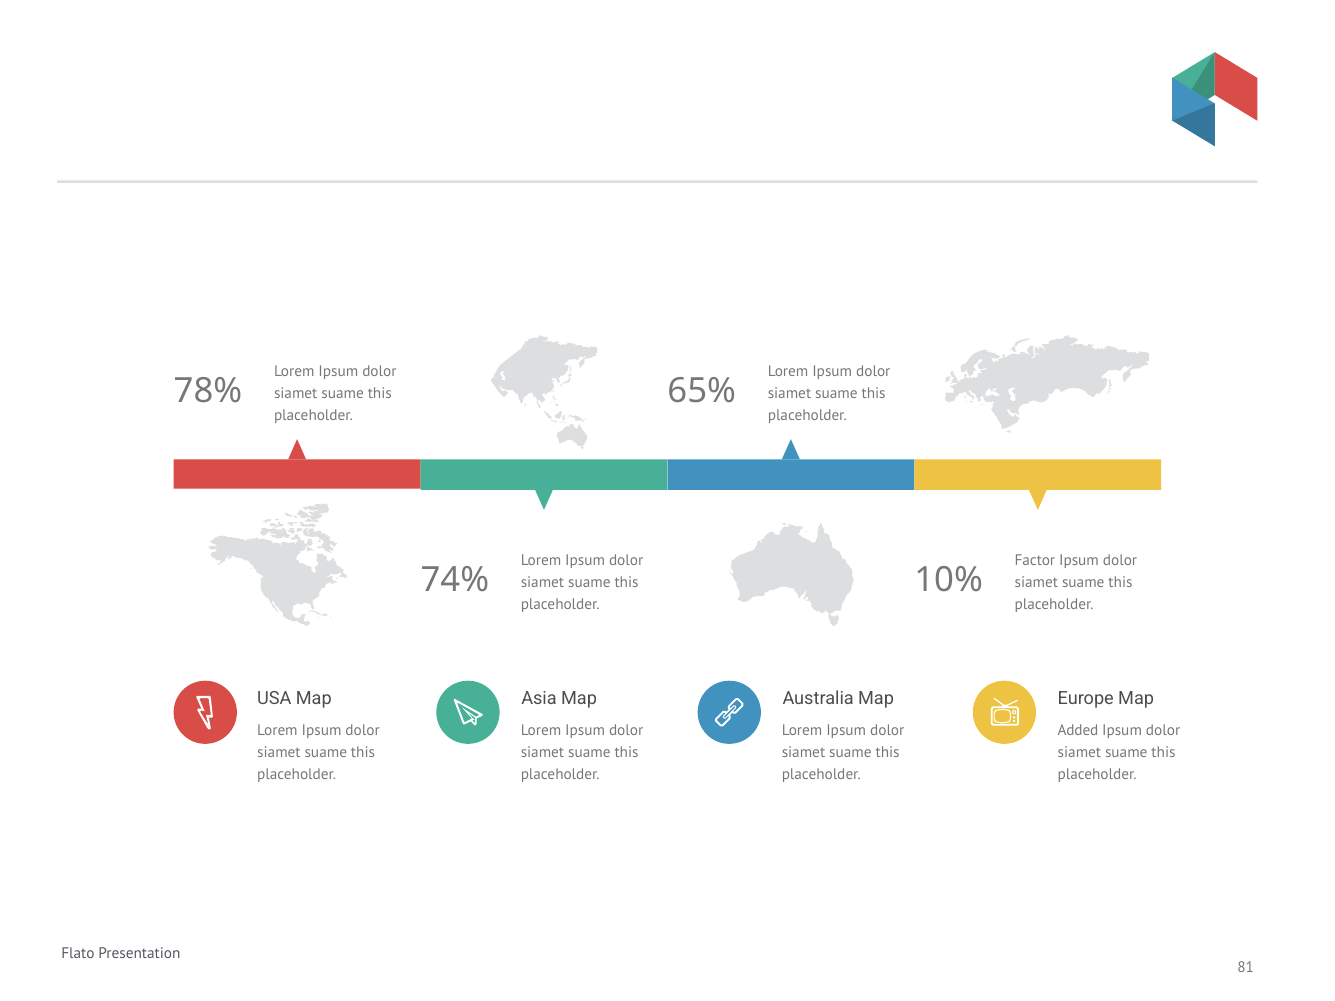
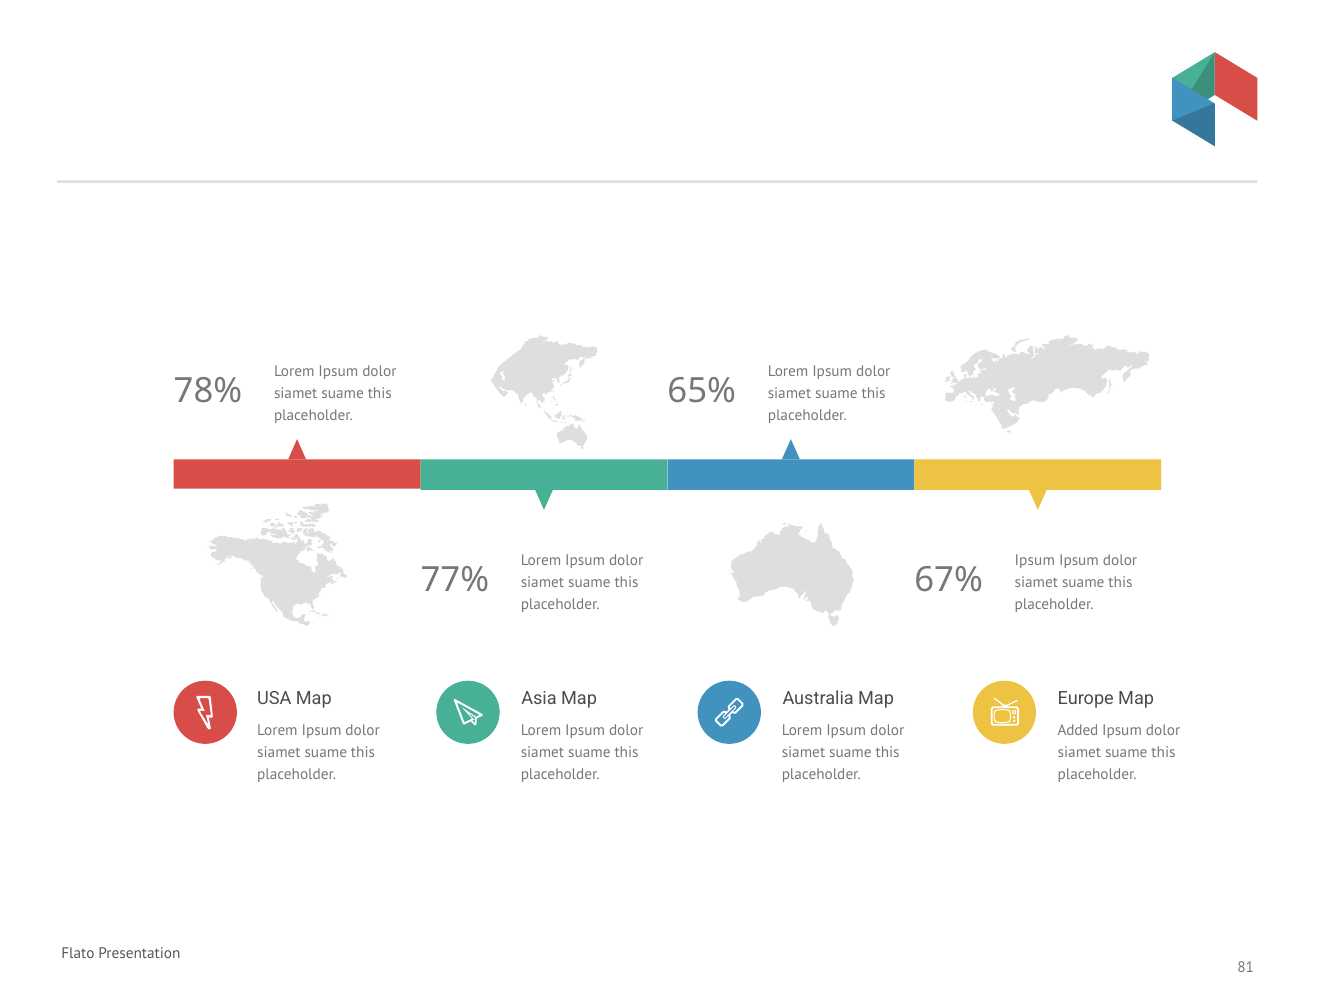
Factor at (1035, 561): Factor -> Ipsum
74%: 74% -> 77%
10%: 10% -> 67%
